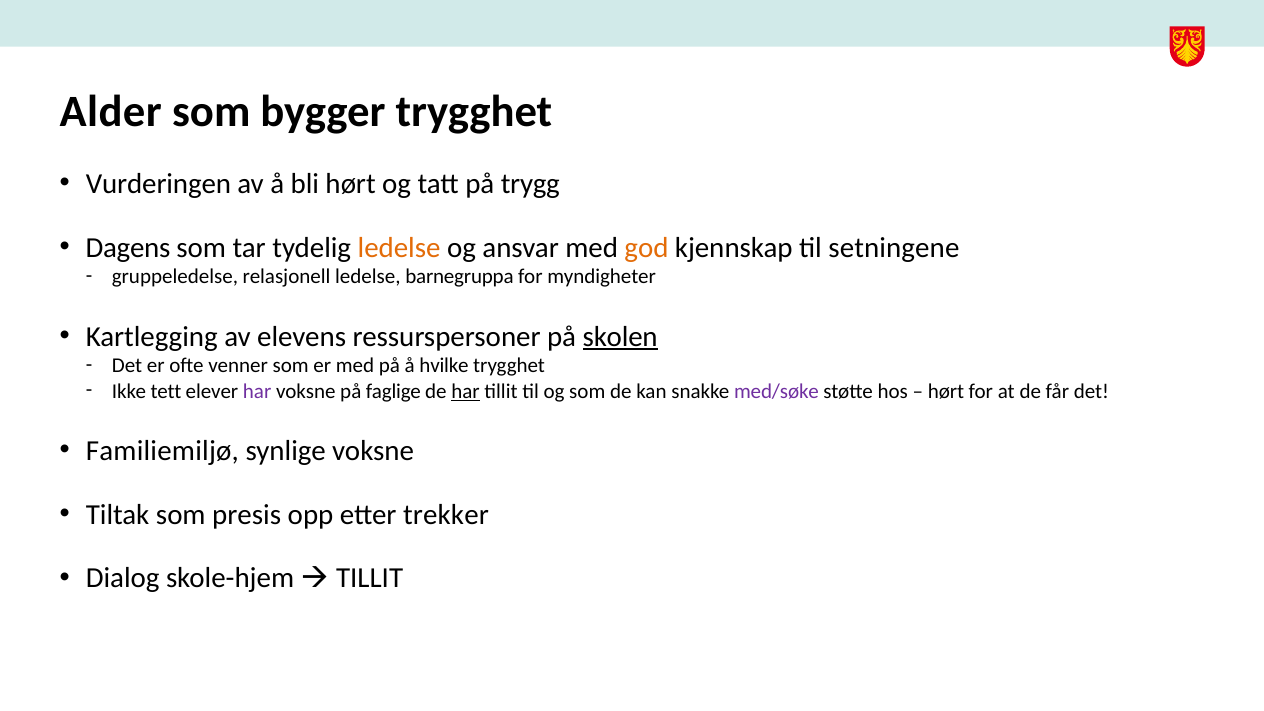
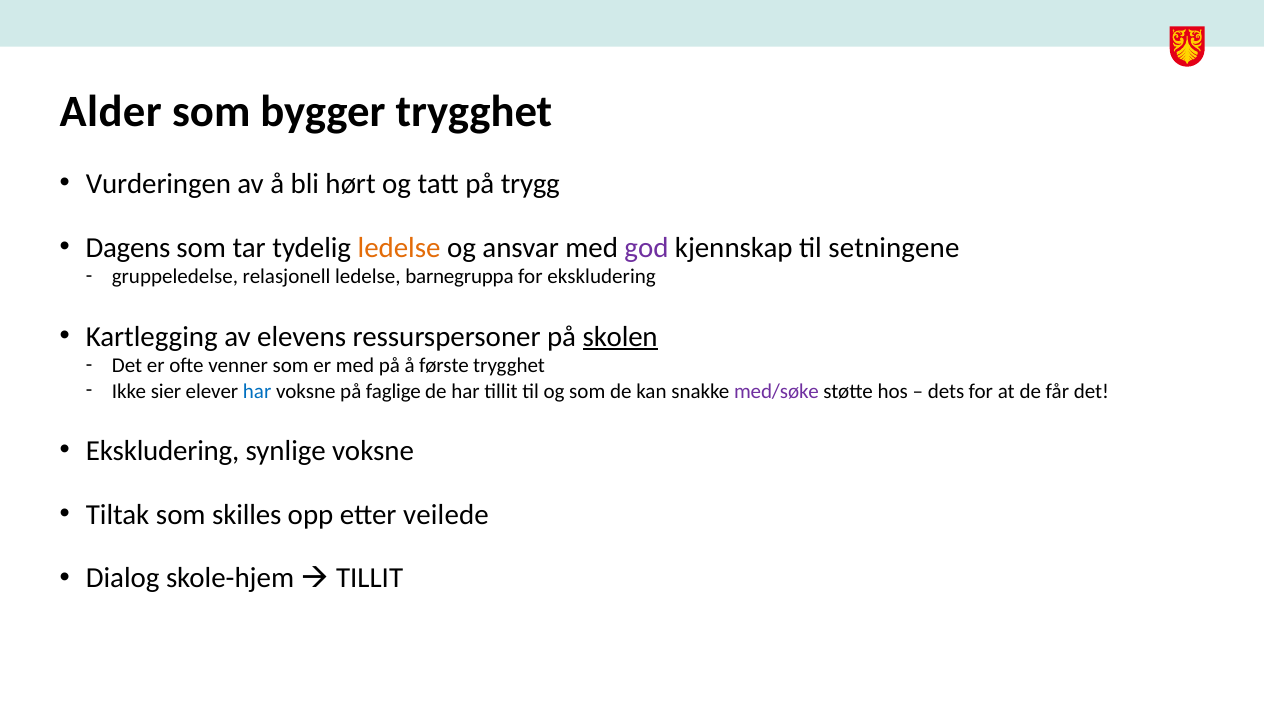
god colour: orange -> purple
for myndigheter: myndigheter -> ekskludering
hvilke: hvilke -> første
tett: tett -> sier
har at (257, 391) colour: purple -> blue
har at (466, 391) underline: present -> none
hørt at (946, 391): hørt -> dets
Familiemiljø at (162, 451): Familiemiljø -> Ekskludering
presis: presis -> skilles
trekker: trekker -> veilede
